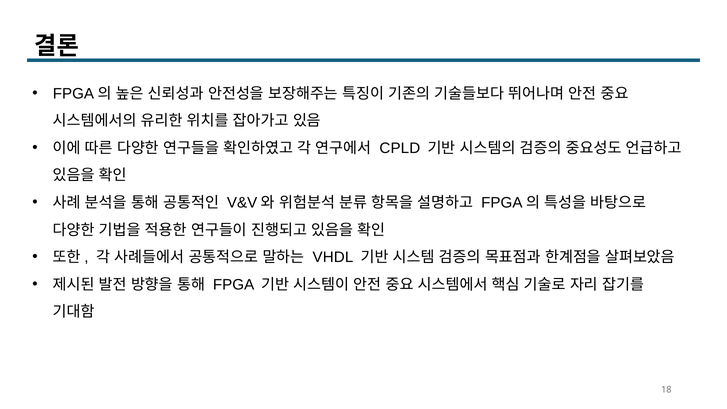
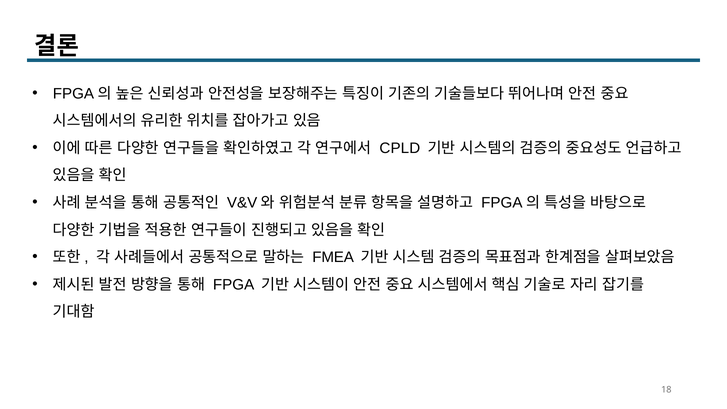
VHDL: VHDL -> FMEA
